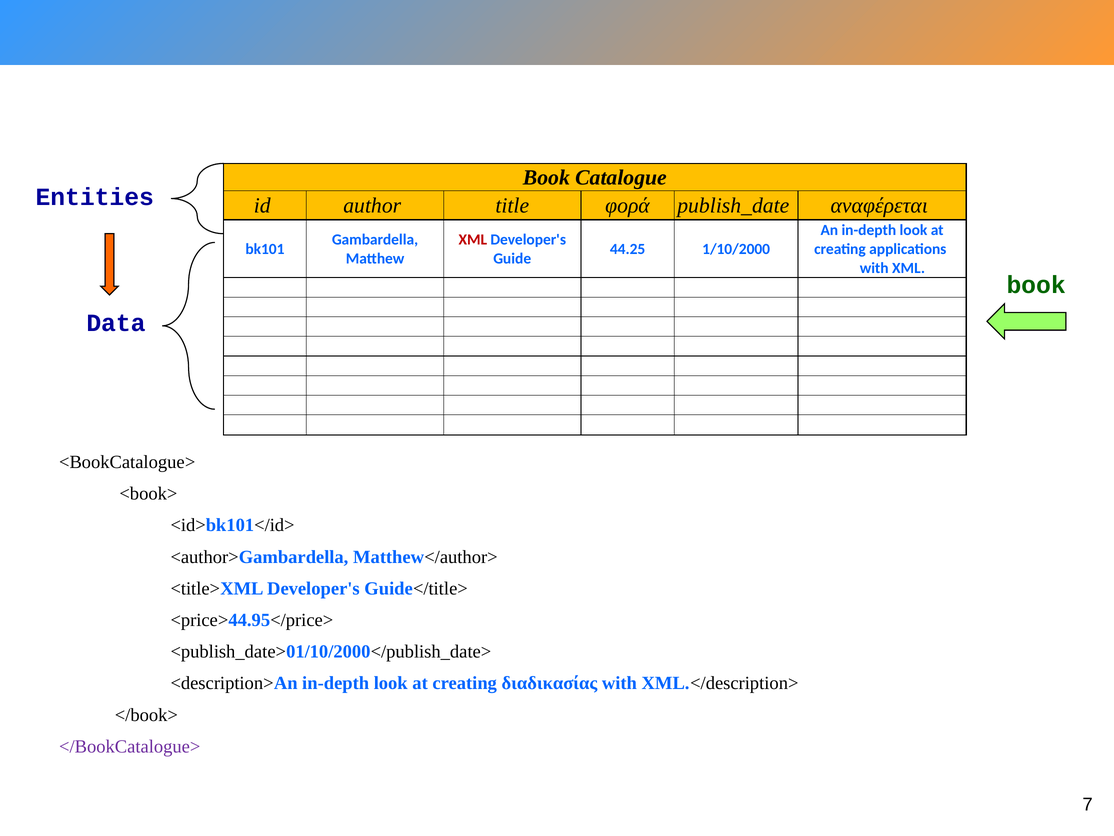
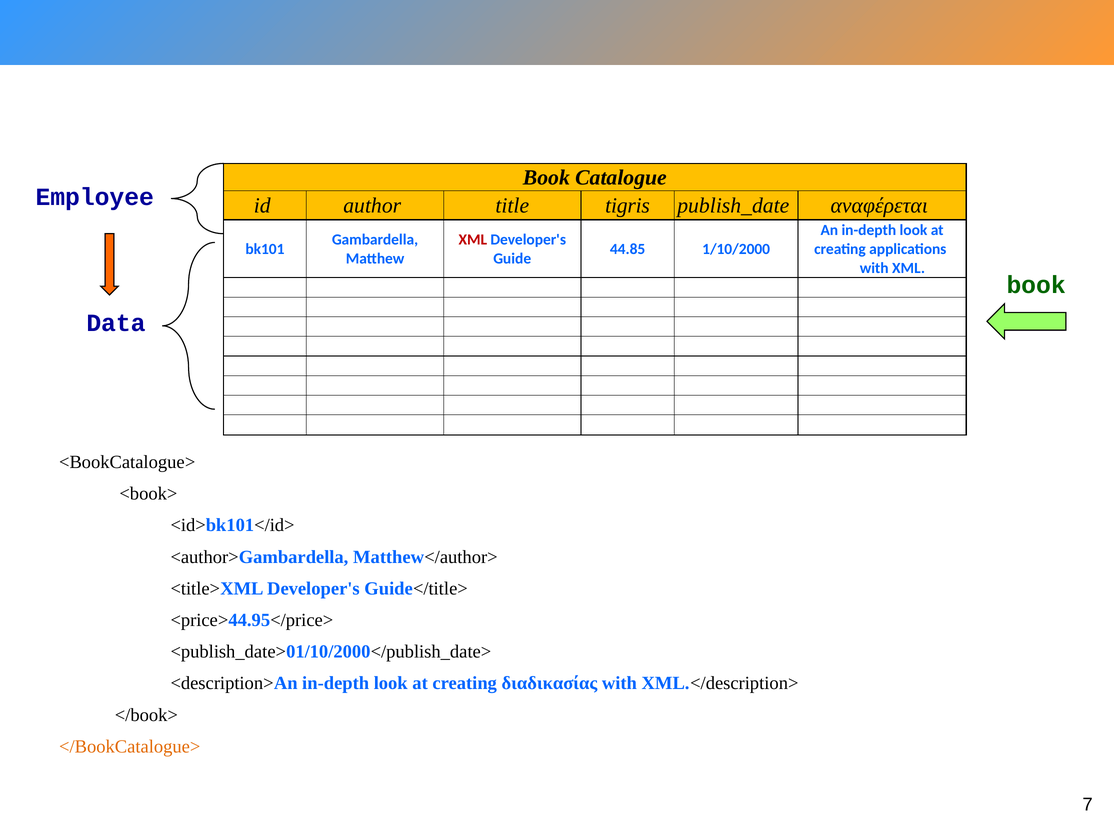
Entities: Entities -> Employee
φορά: φορά -> tigris
44.25: 44.25 -> 44.85
</BookCatalogue> colour: purple -> orange
